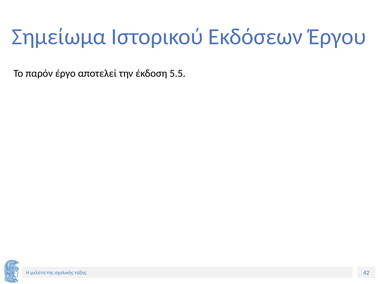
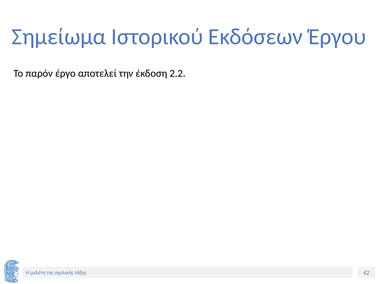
5.5: 5.5 -> 2.2
